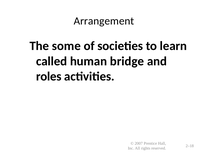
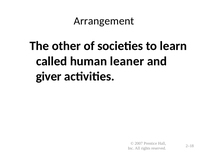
some: some -> other
bridge: bridge -> leaner
roles: roles -> giver
